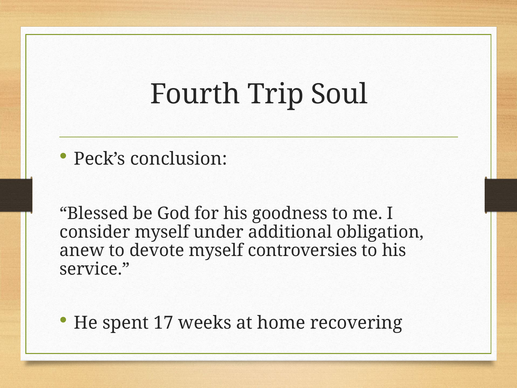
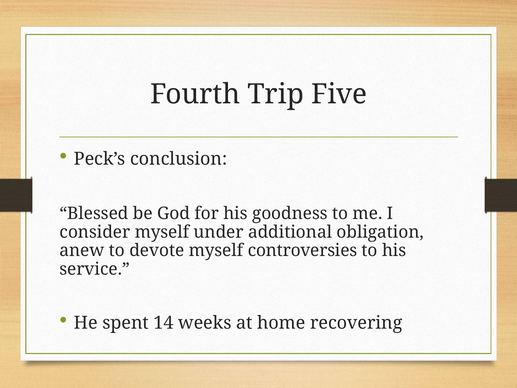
Soul: Soul -> Five
17: 17 -> 14
